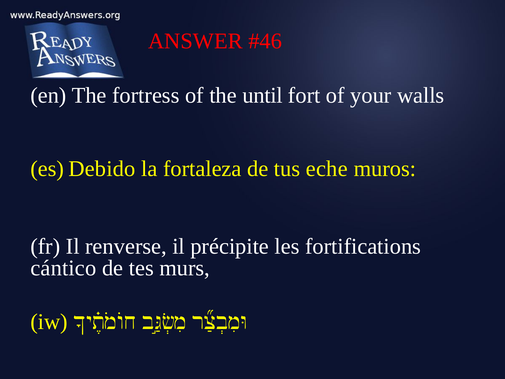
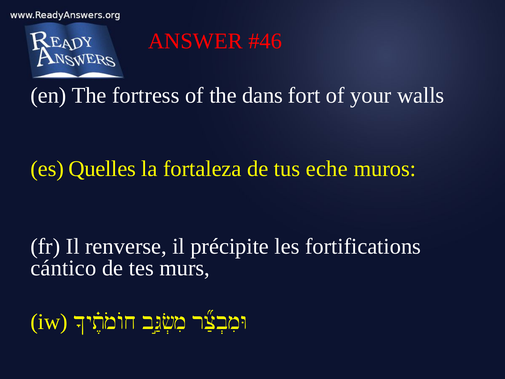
until: until -> dans
Debido: Debido -> Quelles
